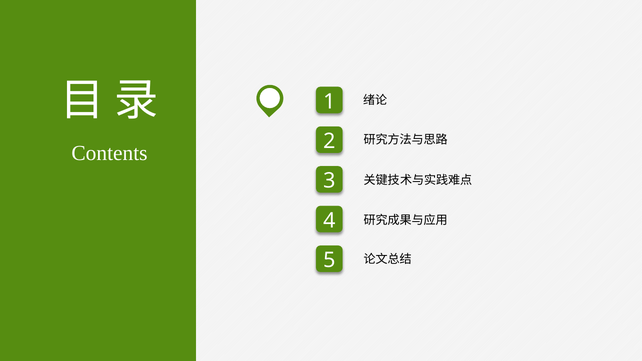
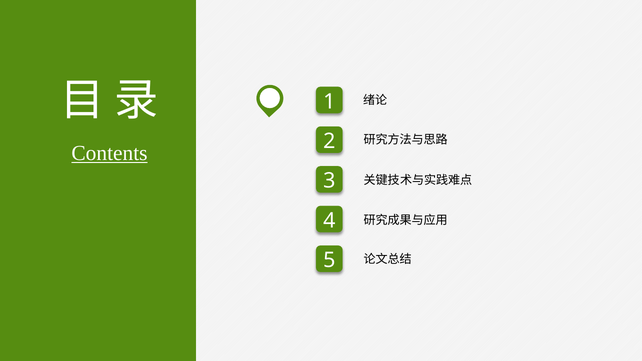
Contents underline: none -> present
